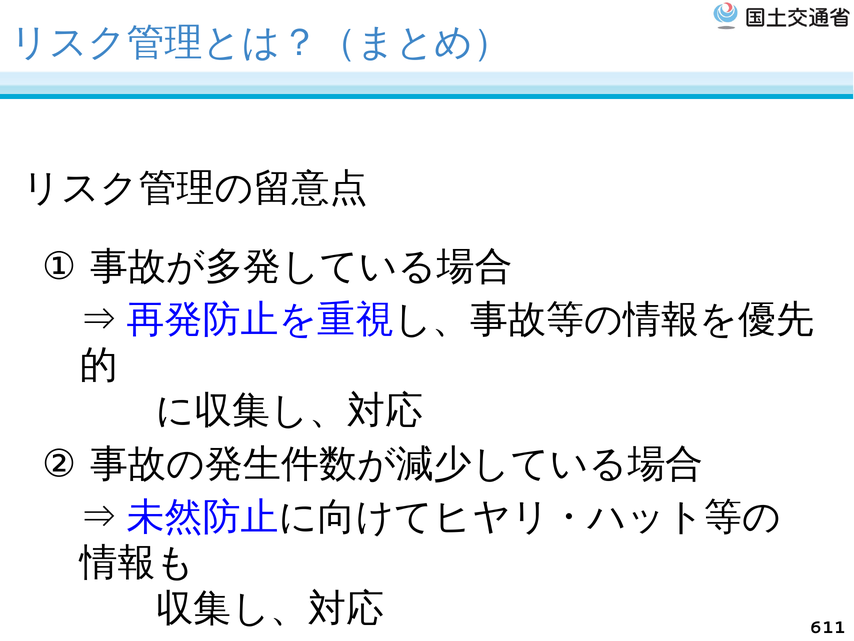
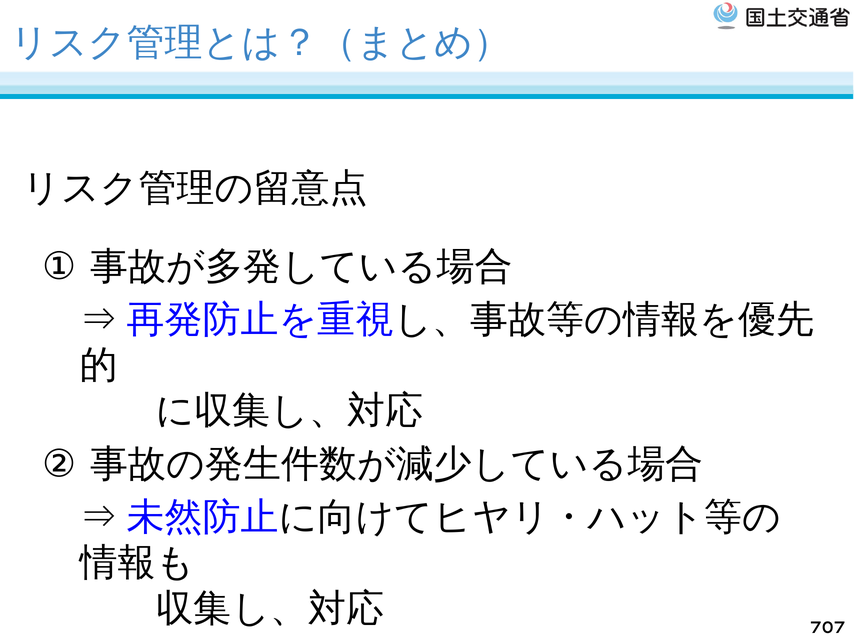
611: 611 -> 707
